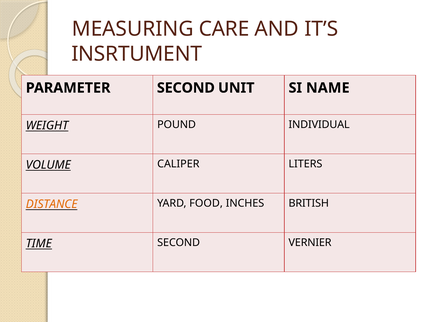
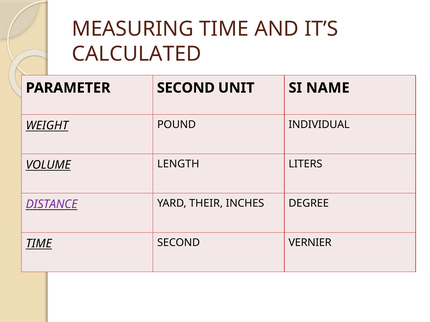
MEASURING CARE: CARE -> TIME
INSRTUMENT: INSRTUMENT -> CALCULATED
CALIPER: CALIPER -> LENGTH
DISTANCE colour: orange -> purple
FOOD: FOOD -> THEIR
BRITISH: BRITISH -> DEGREE
